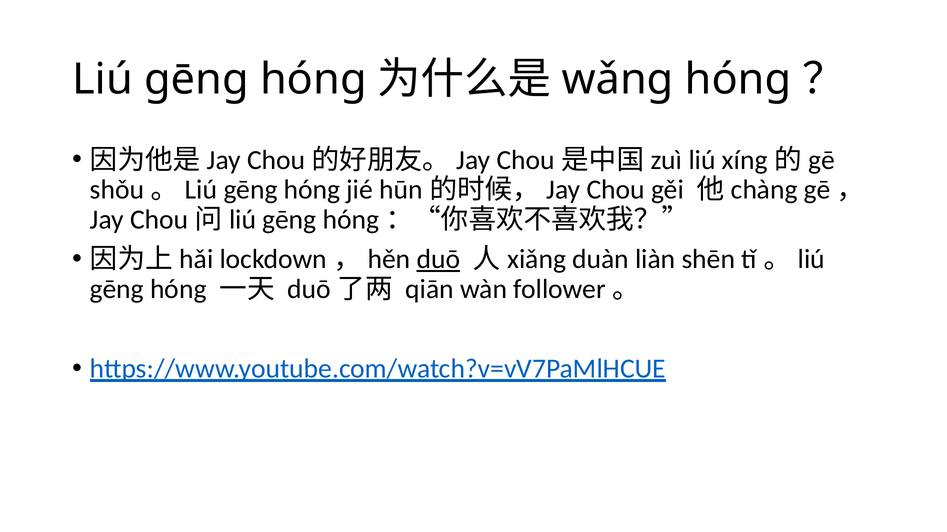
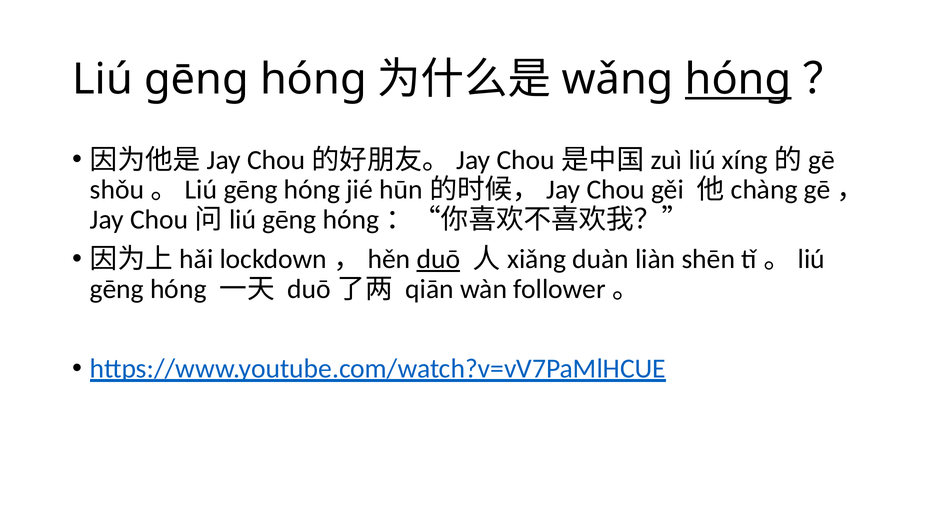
hóng at (738, 80) underline: none -> present
